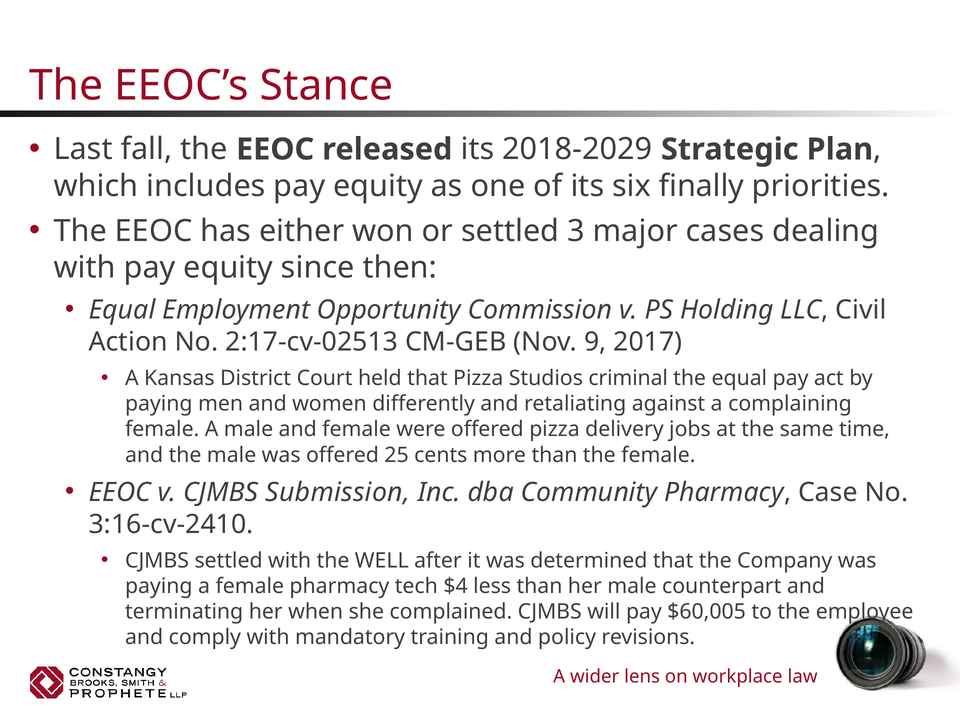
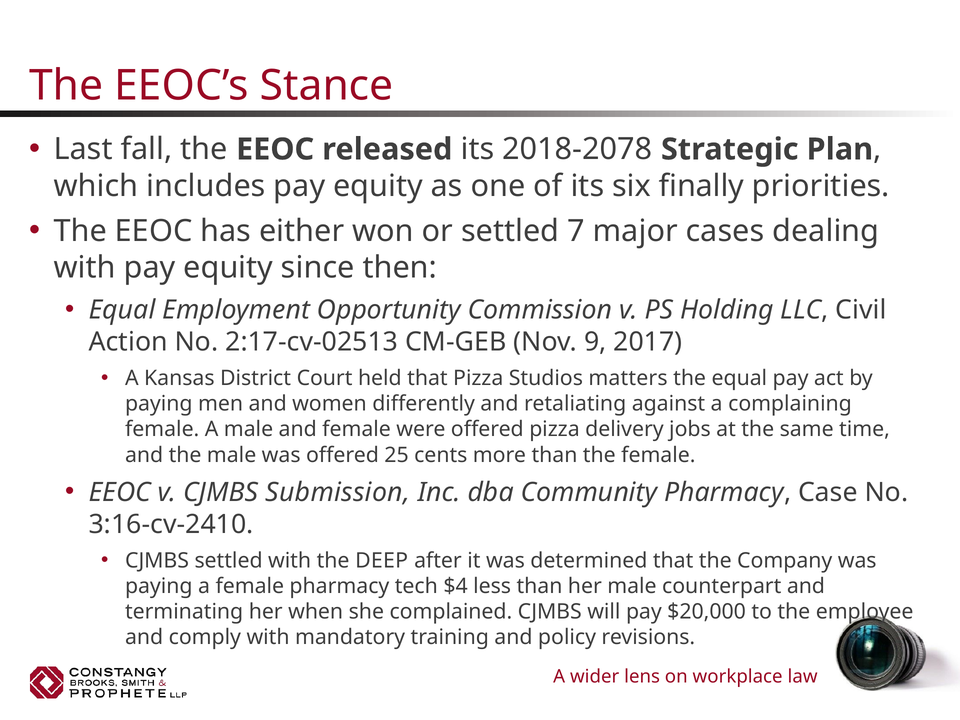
2018-2029: 2018-2029 -> 2018-2078
3: 3 -> 7
criminal: criminal -> matters
WELL: WELL -> DEEP
$60,005: $60,005 -> $20,000
